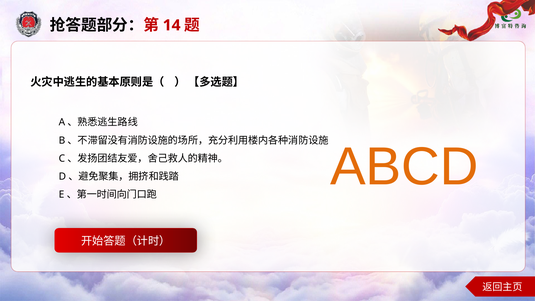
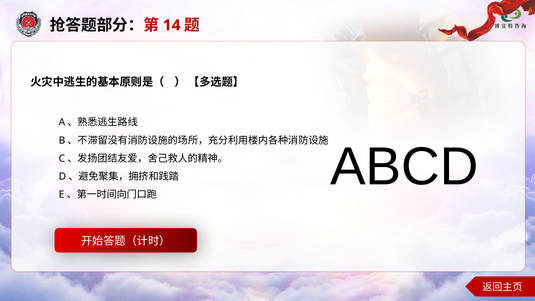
ABCD colour: orange -> black
